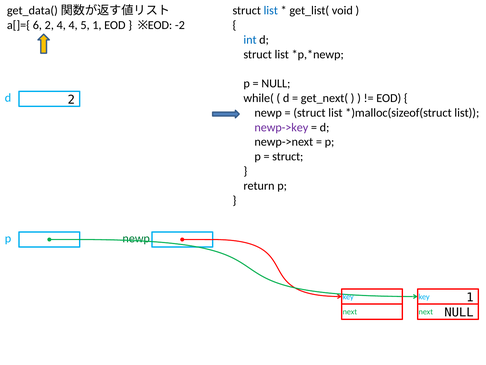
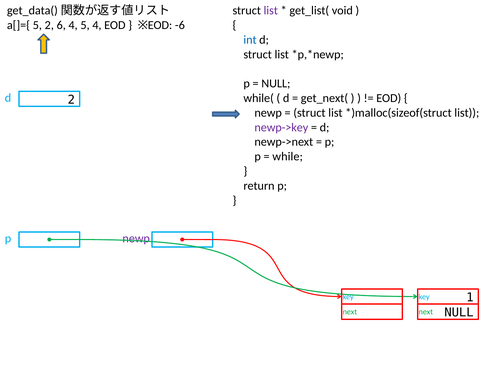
list at (271, 11) colour: blue -> purple
a[]={ 6: 6 -> 5
2 4: 4 -> 6
5 1: 1 -> 4
-2: -2 -> -6
struct at (288, 156): struct -> while
newp at (136, 238) colour: green -> purple
